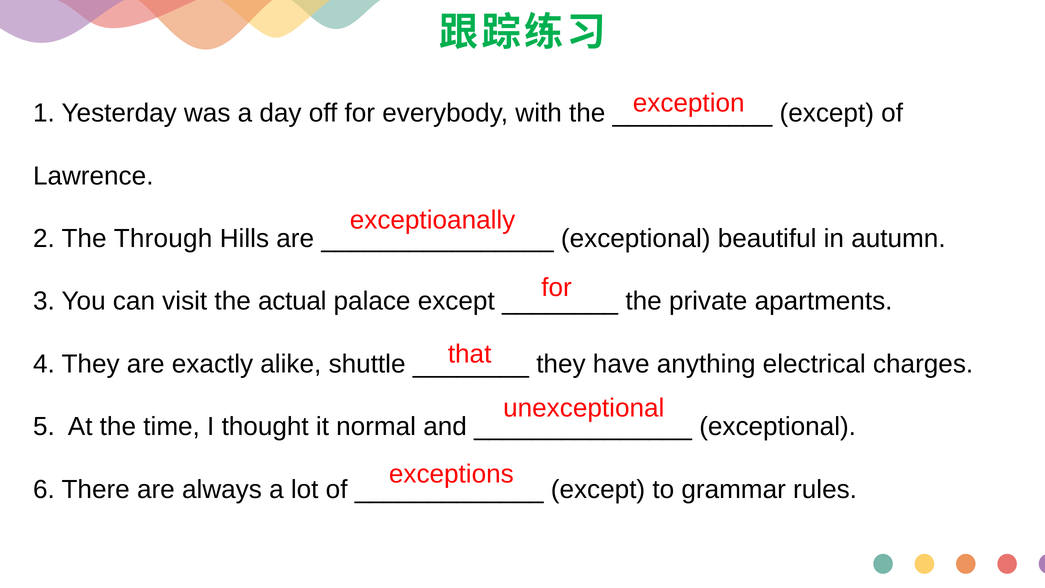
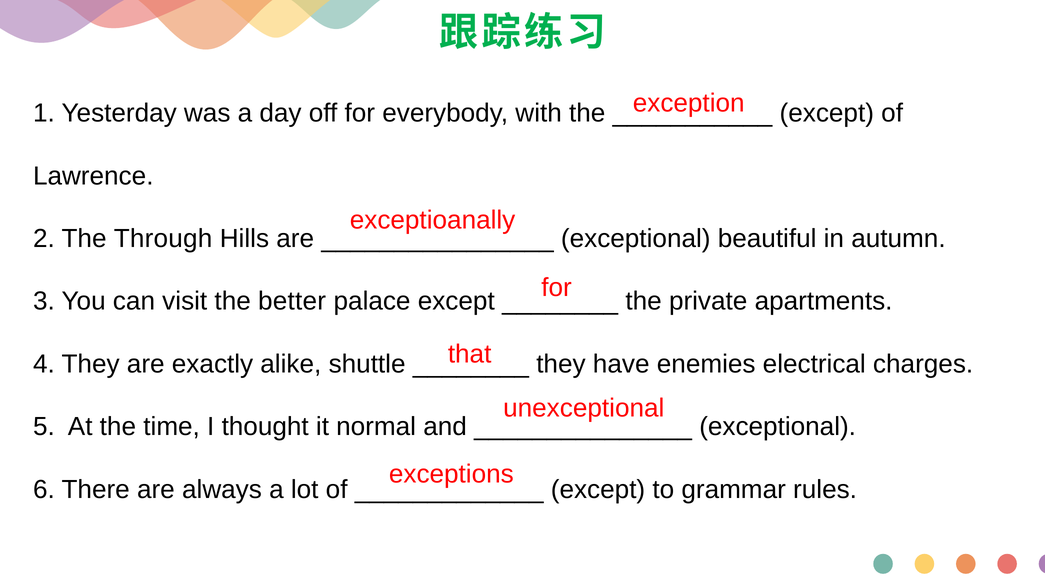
actual: actual -> better
anything: anything -> enemies
